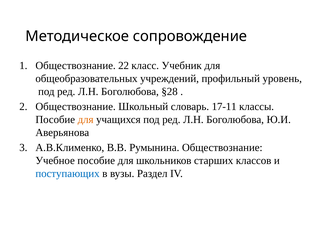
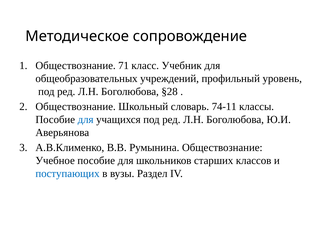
22: 22 -> 71
17-11: 17-11 -> 74-11
для at (86, 119) colour: orange -> blue
